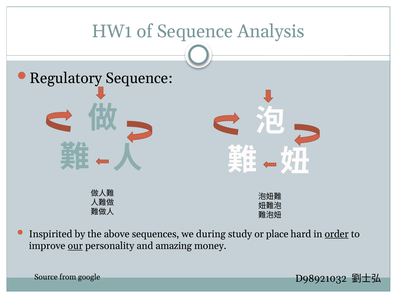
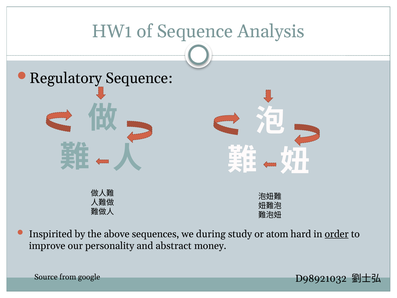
place: place -> atom
our underline: present -> none
amazing: amazing -> abstract
